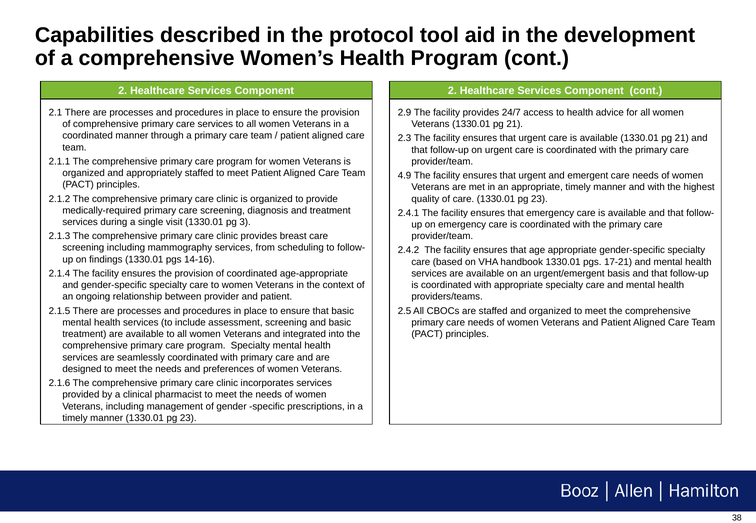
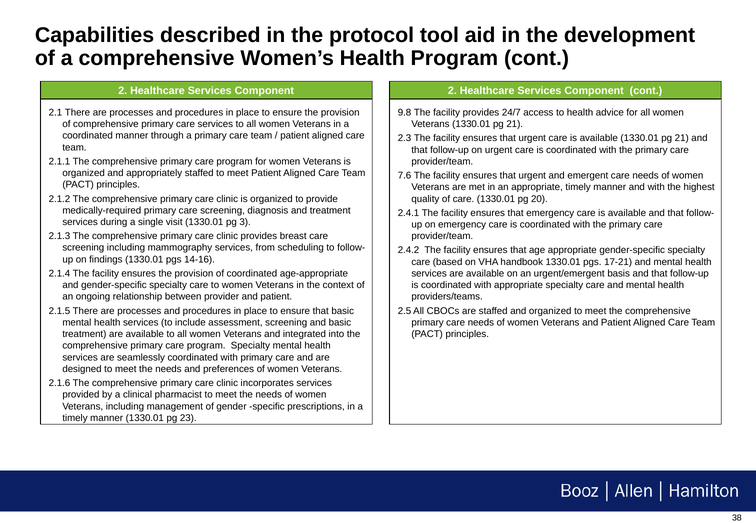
2.9: 2.9 -> 9.8
4.9: 4.9 -> 7.6
care 1330.01 pg 23: 23 -> 20
